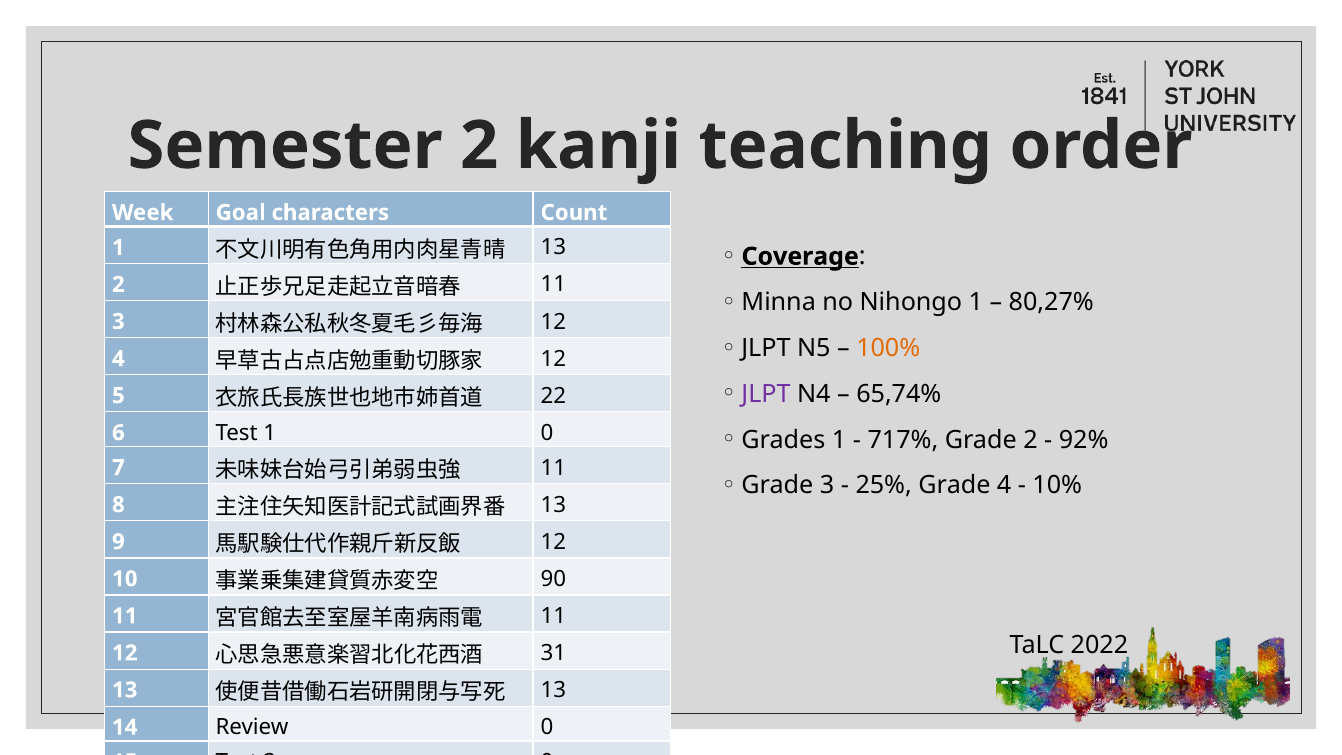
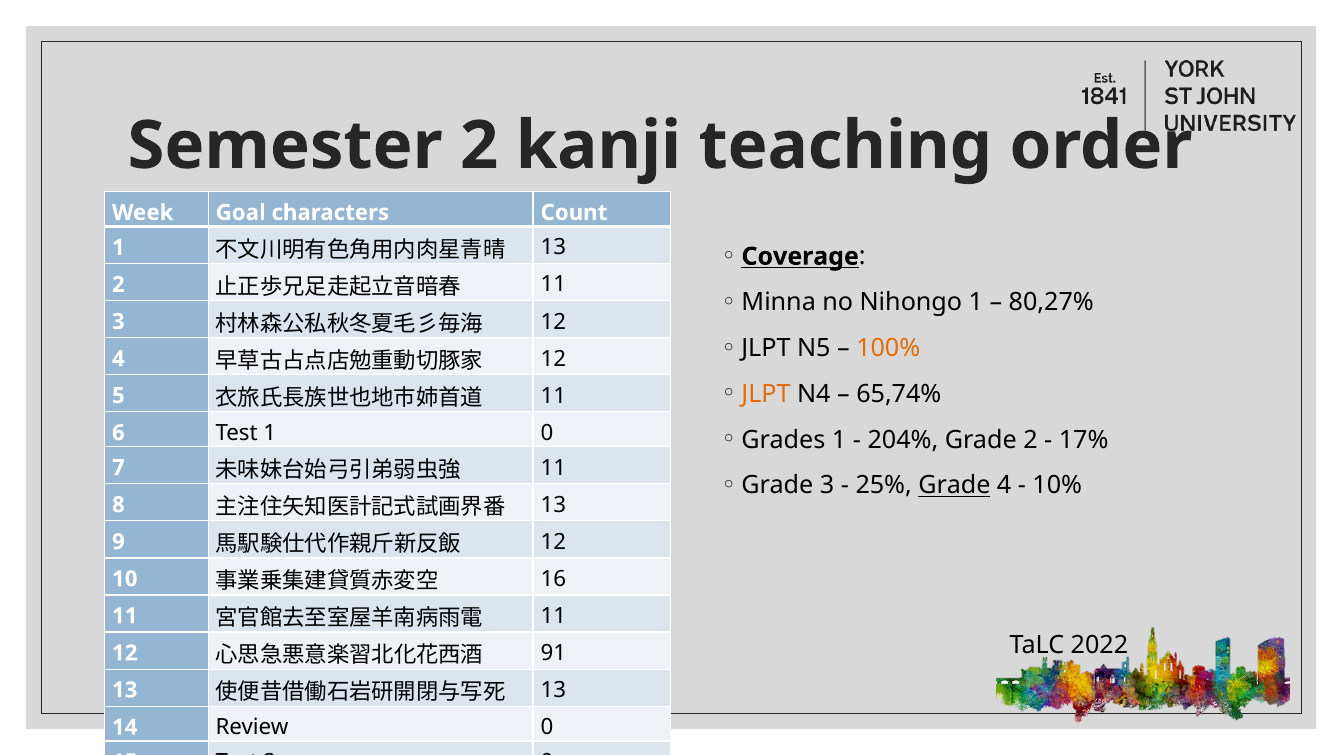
JLPT at (766, 394) colour: purple -> orange
22 at (553, 396): 22 -> 11
717%: 717% -> 204%
92%: 92% -> 17%
Grade at (954, 485) underline: none -> present
90: 90 -> 16
31: 31 -> 91
